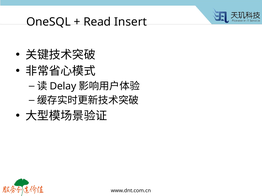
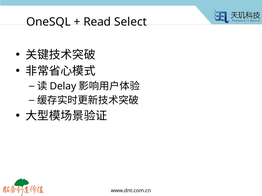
Insert: Insert -> Select
